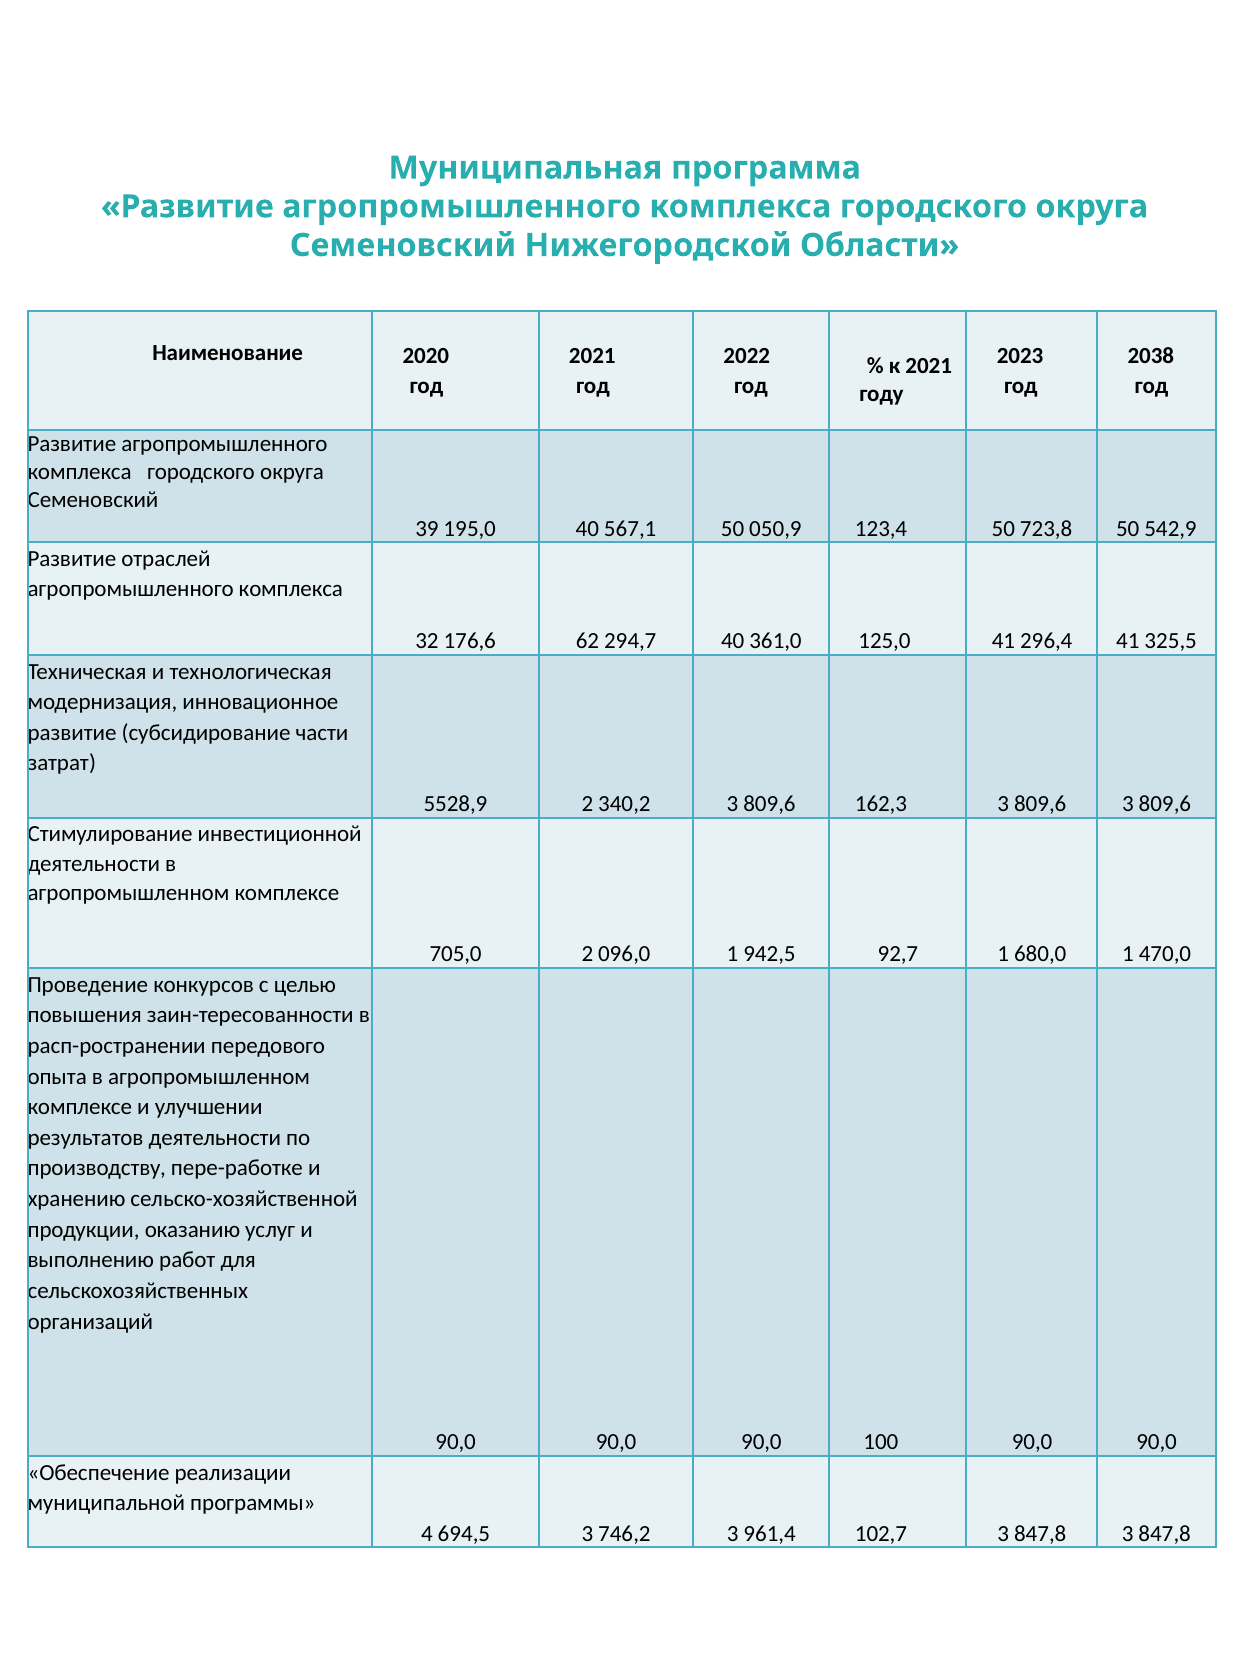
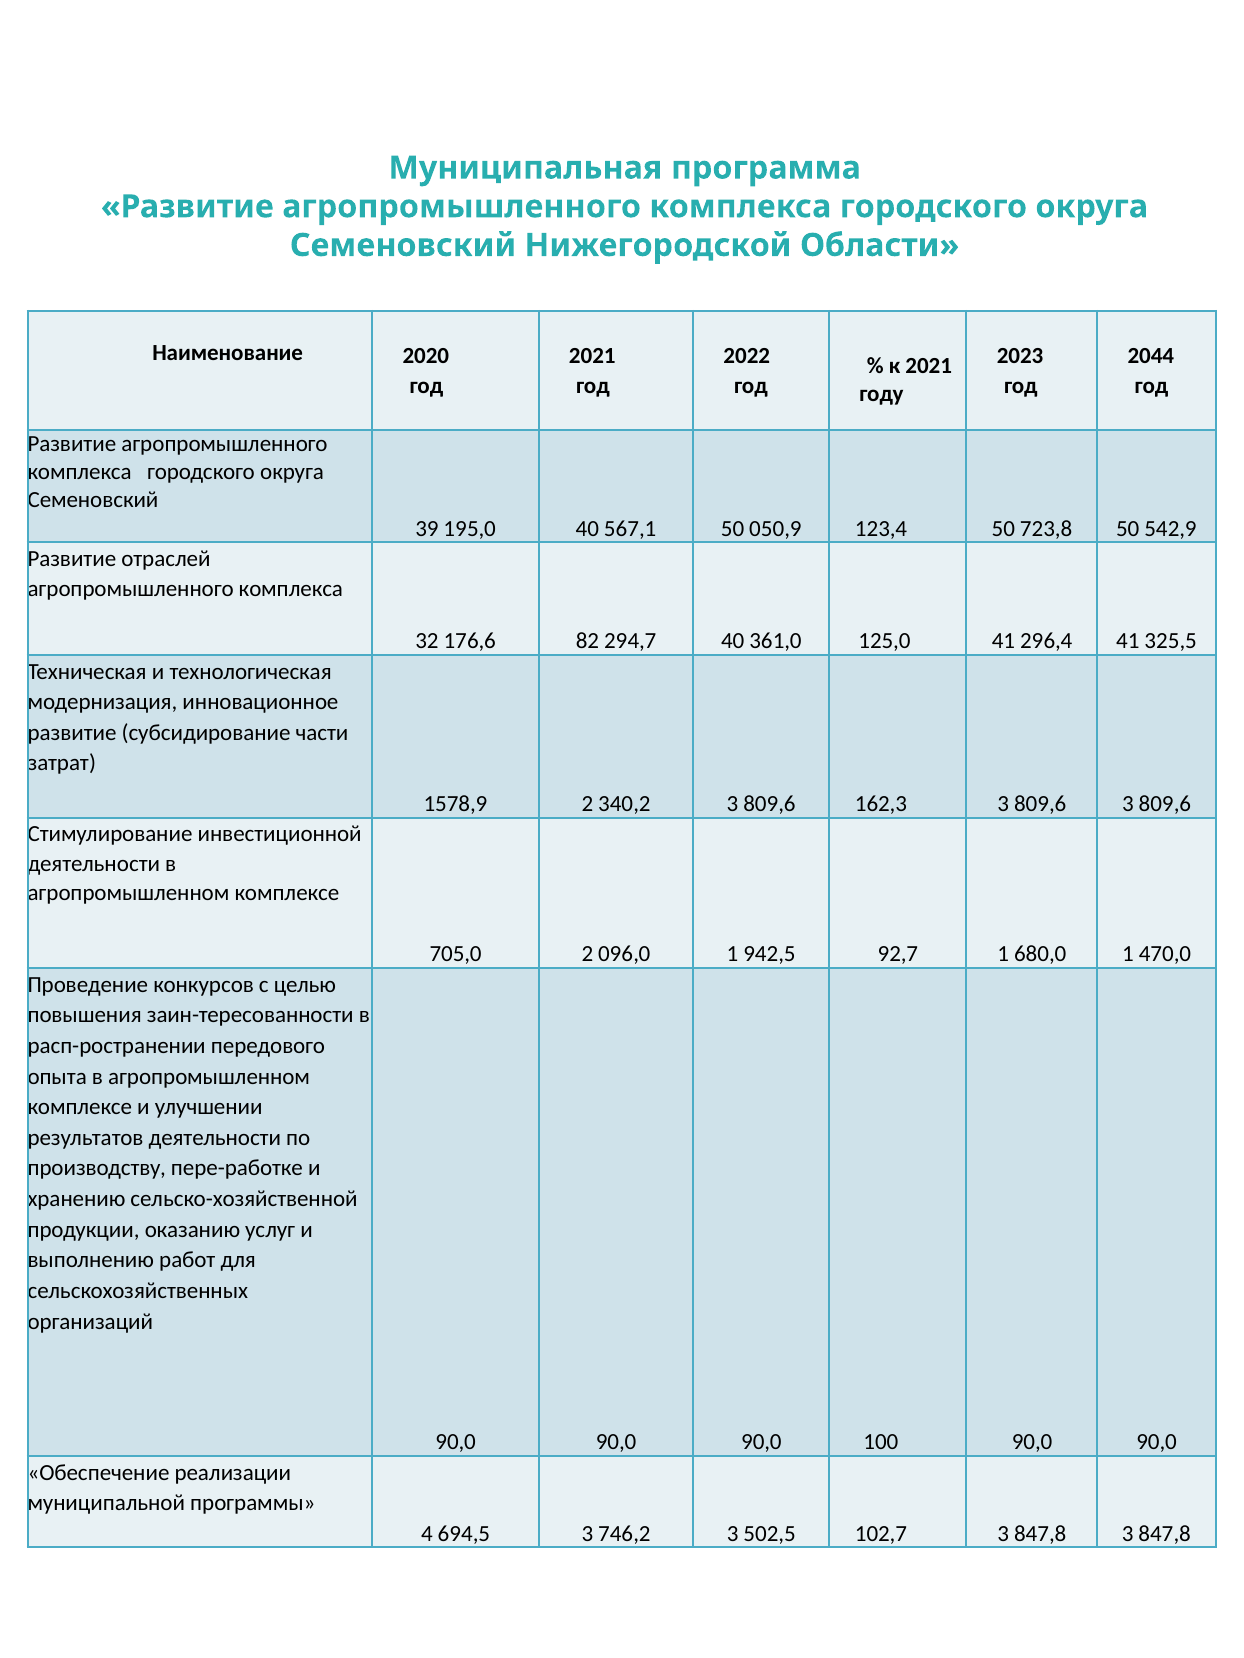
2038: 2038 -> 2044
62: 62 -> 82
5528,9: 5528,9 -> 1578,9
961,4: 961,4 -> 502,5
